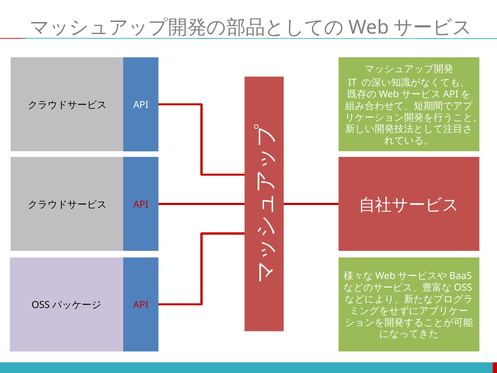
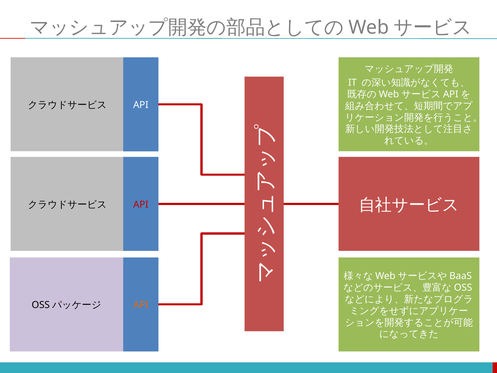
API at (141, 305) colour: red -> orange
